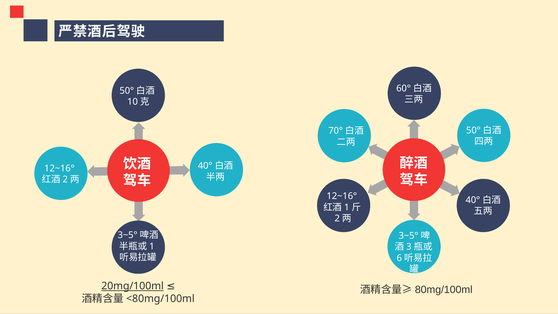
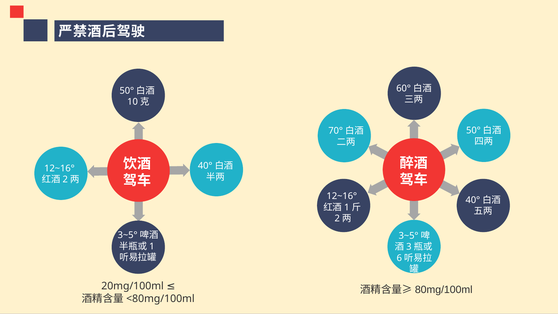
20mg/100ml underline: present -> none
